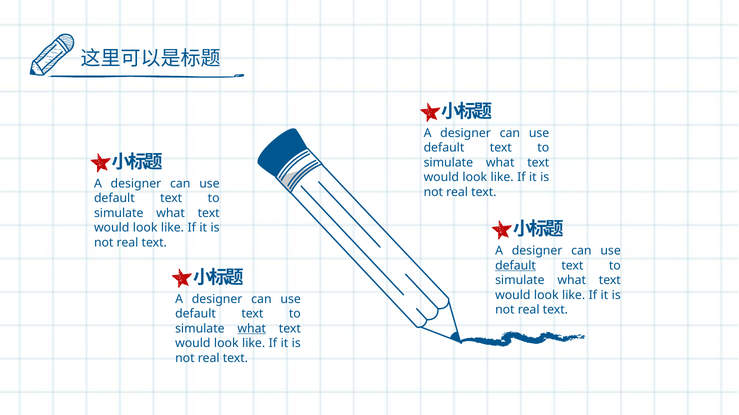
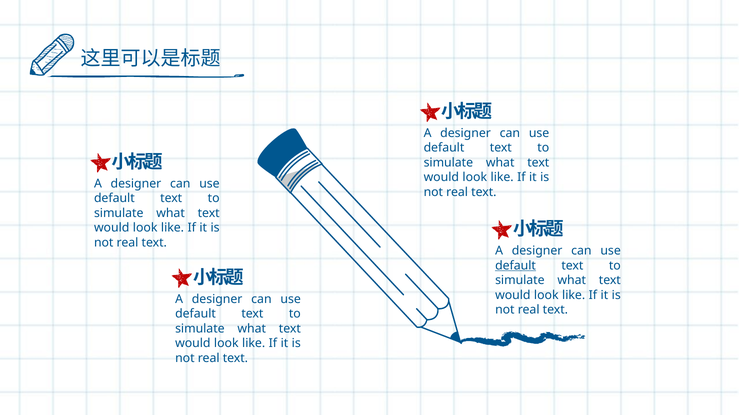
what at (252, 329) underline: present -> none
